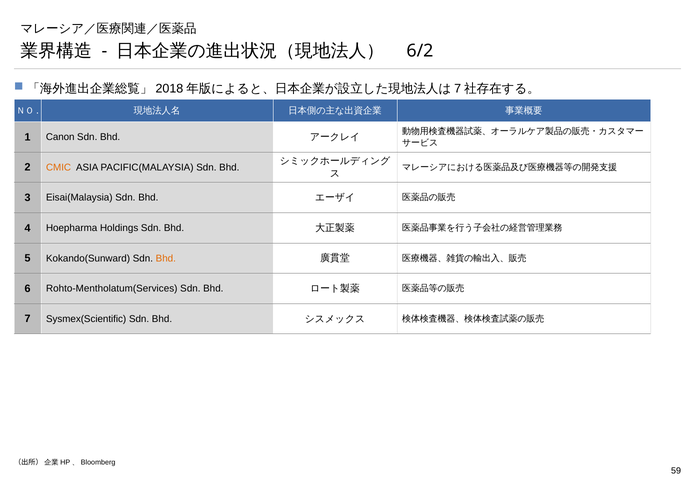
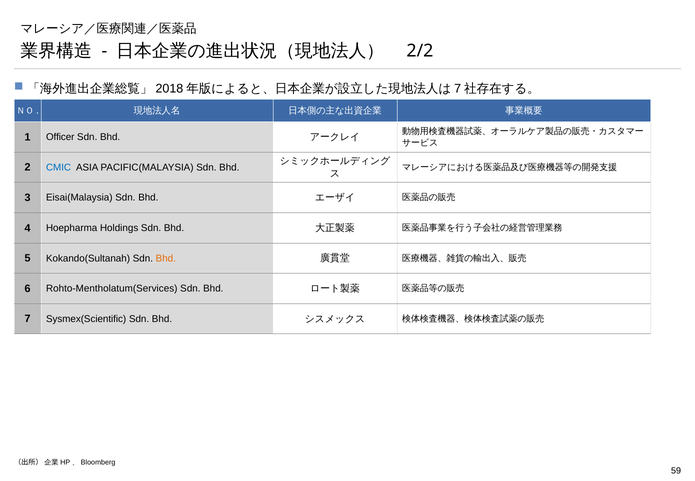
6/2: 6/2 -> 2/2
Canon: Canon -> Officer
CMIC colour: orange -> blue
Kokando(Sunward: Kokando(Sunward -> Kokando(Sultanah
